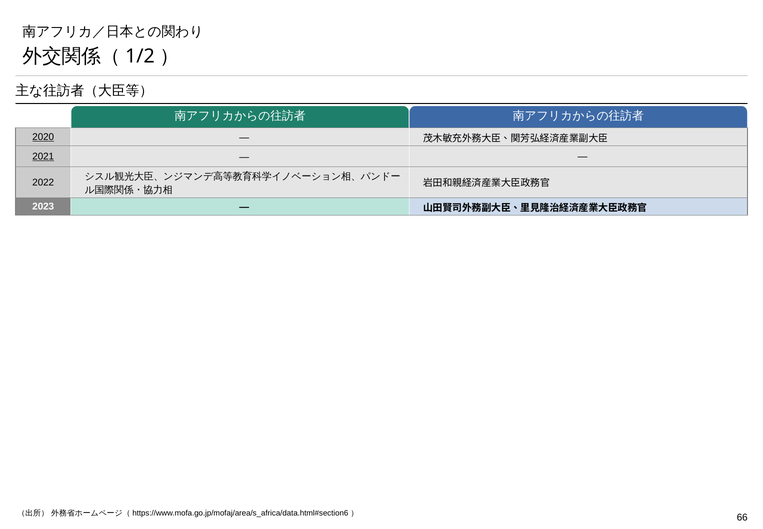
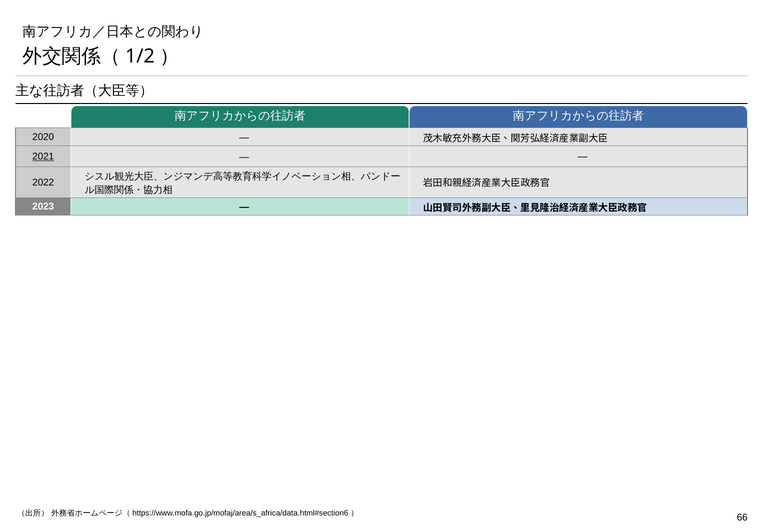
2020 underline: present -> none
